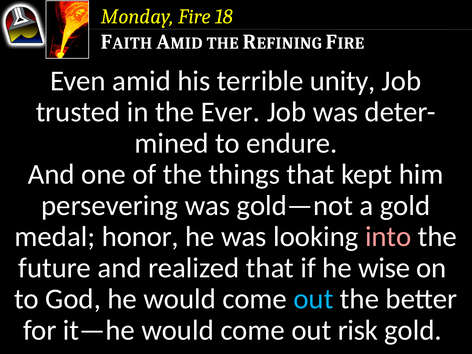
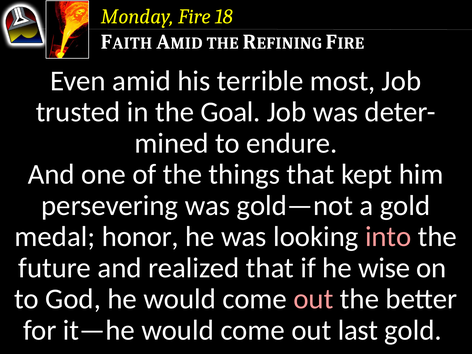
unity: unity -> most
Ever: Ever -> Goal
out at (313, 299) colour: light blue -> pink
risk: risk -> last
